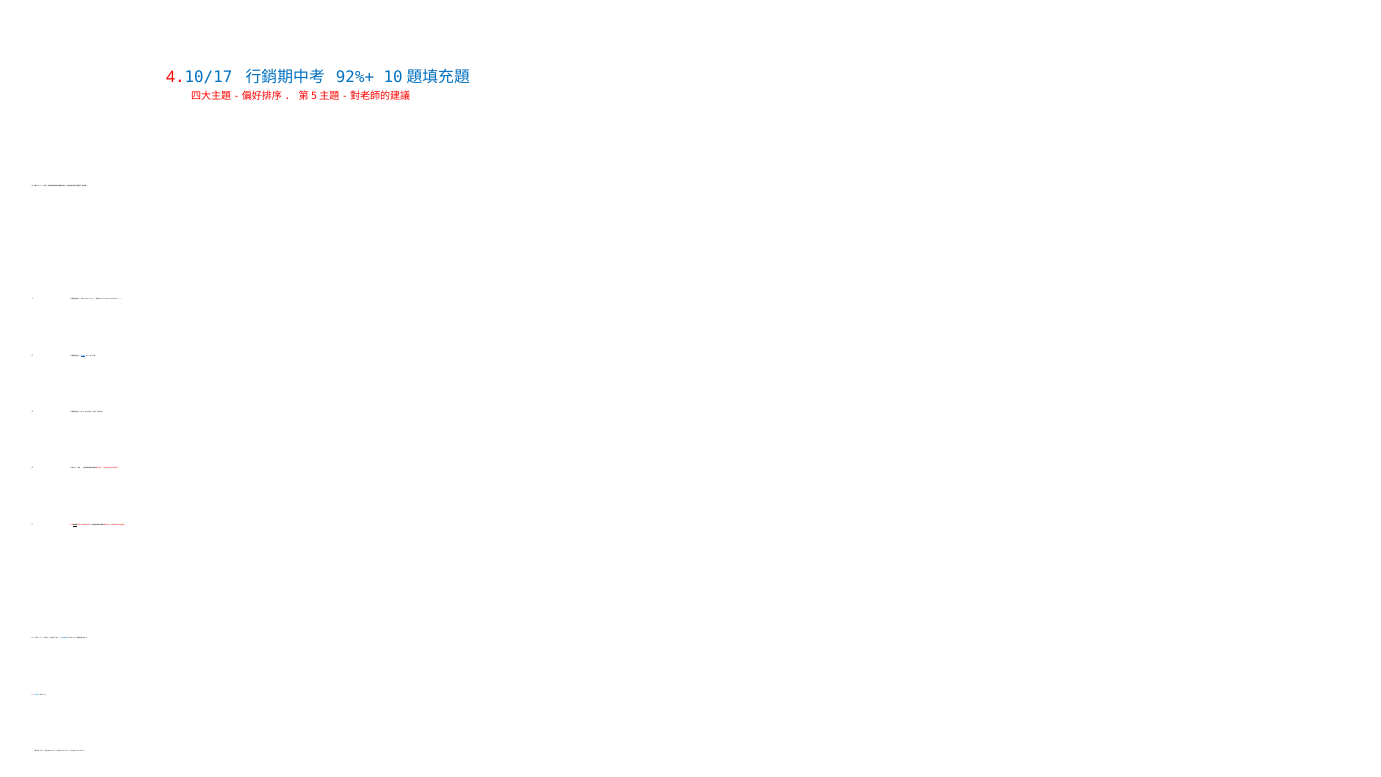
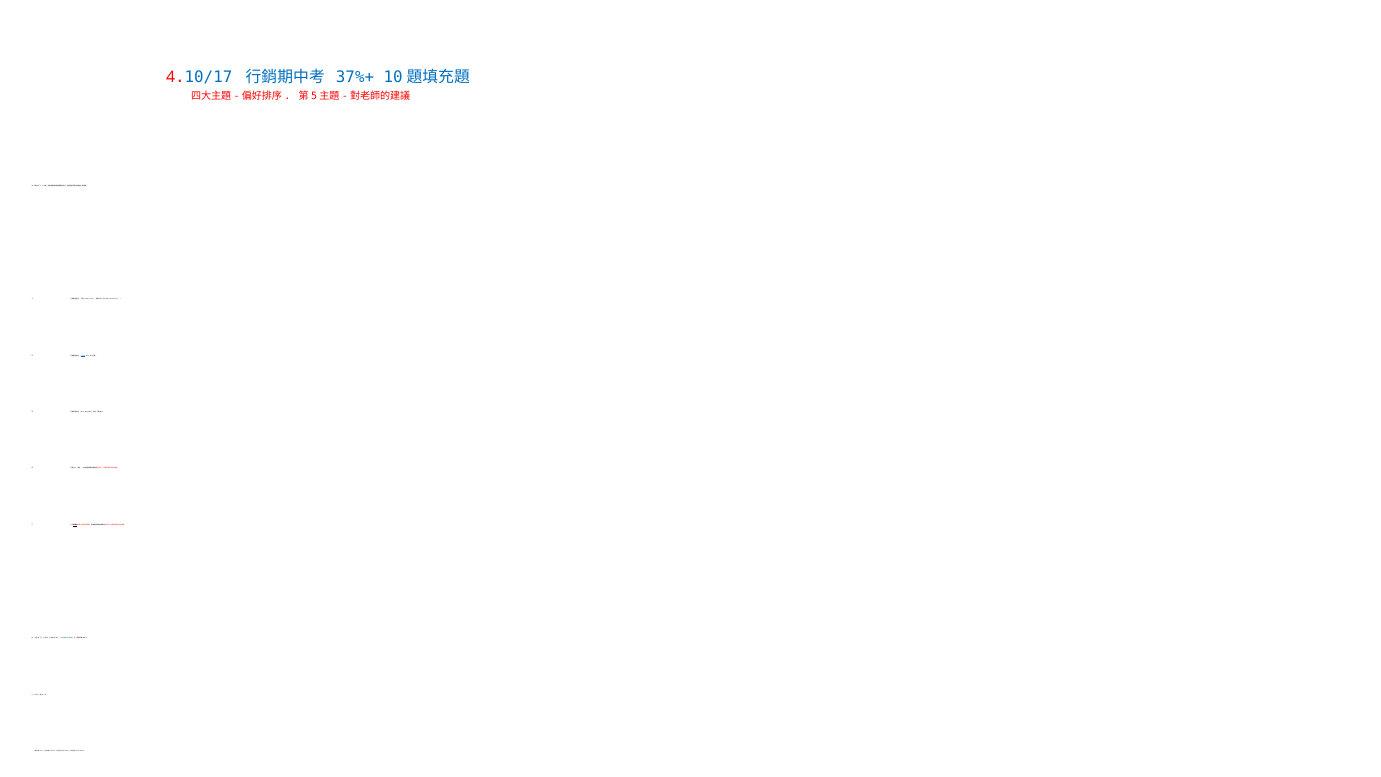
92%+: 92%+ -> 37%+
